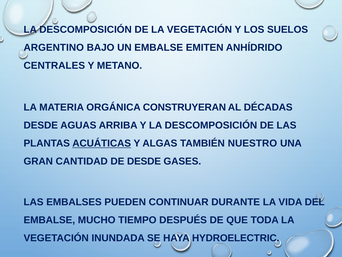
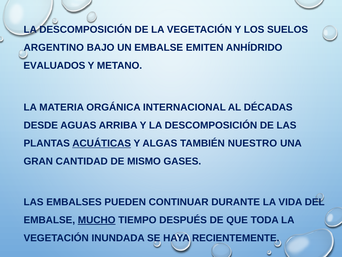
CENTRALES: CENTRALES -> EVALUADOS
CONSTRUYERAN: CONSTRUYERAN -> INTERNACIONAL
DE DESDE: DESDE -> MISMO
MUCHO underline: none -> present
HYDROELECTRIC: HYDROELECTRIC -> RECIENTEMENTE
